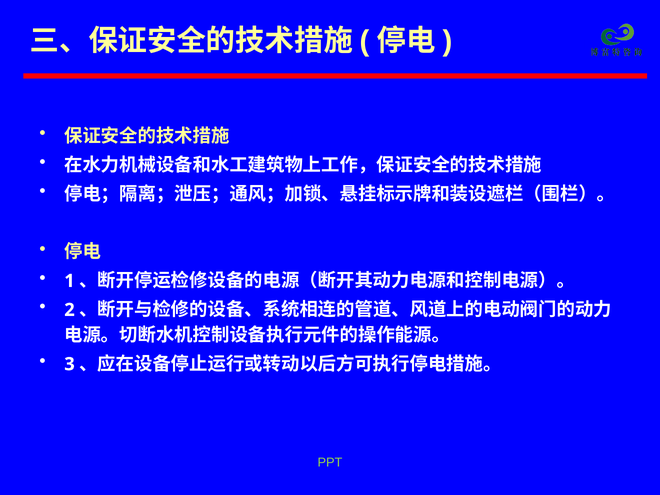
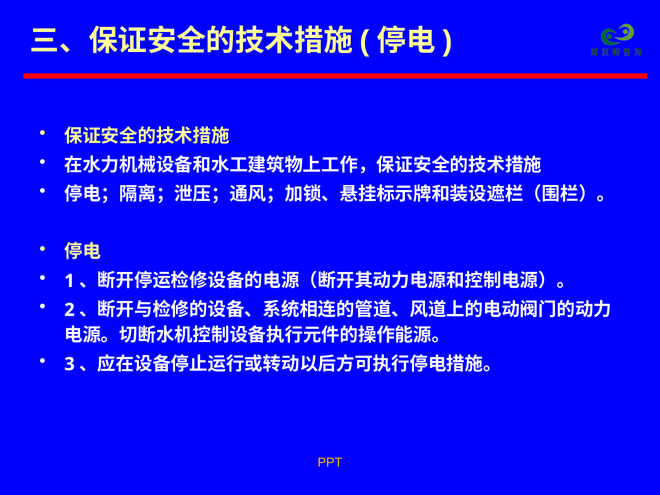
PPT colour: light green -> yellow
